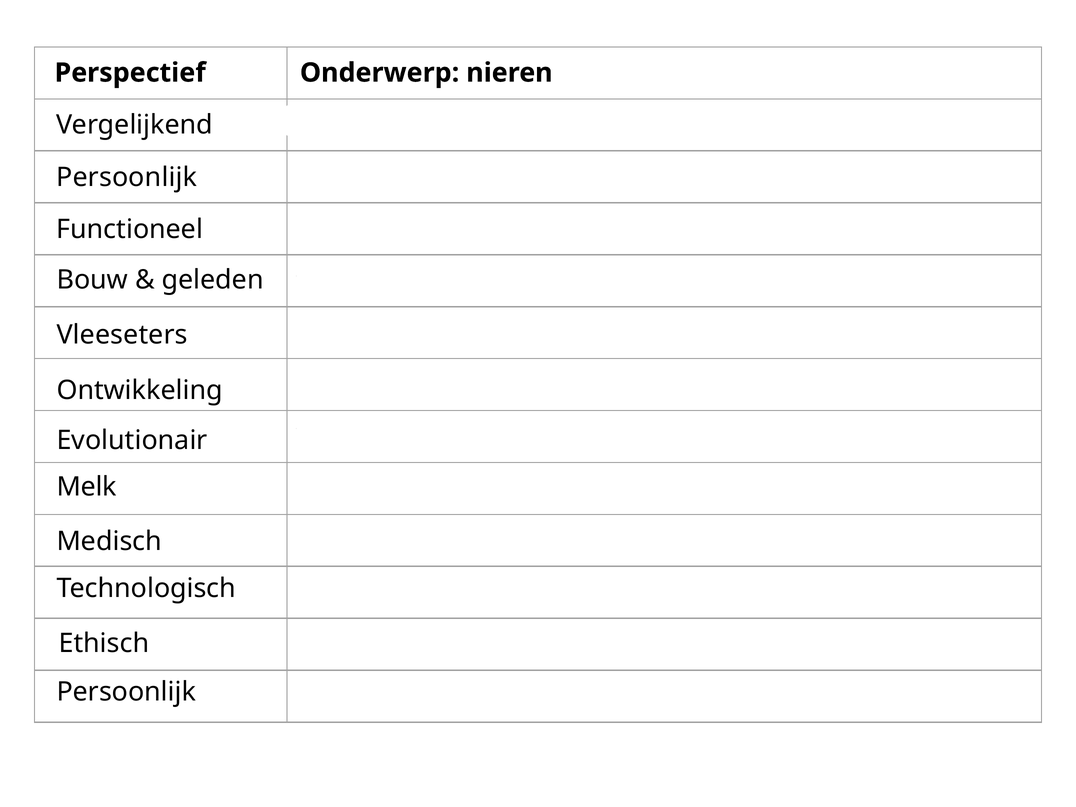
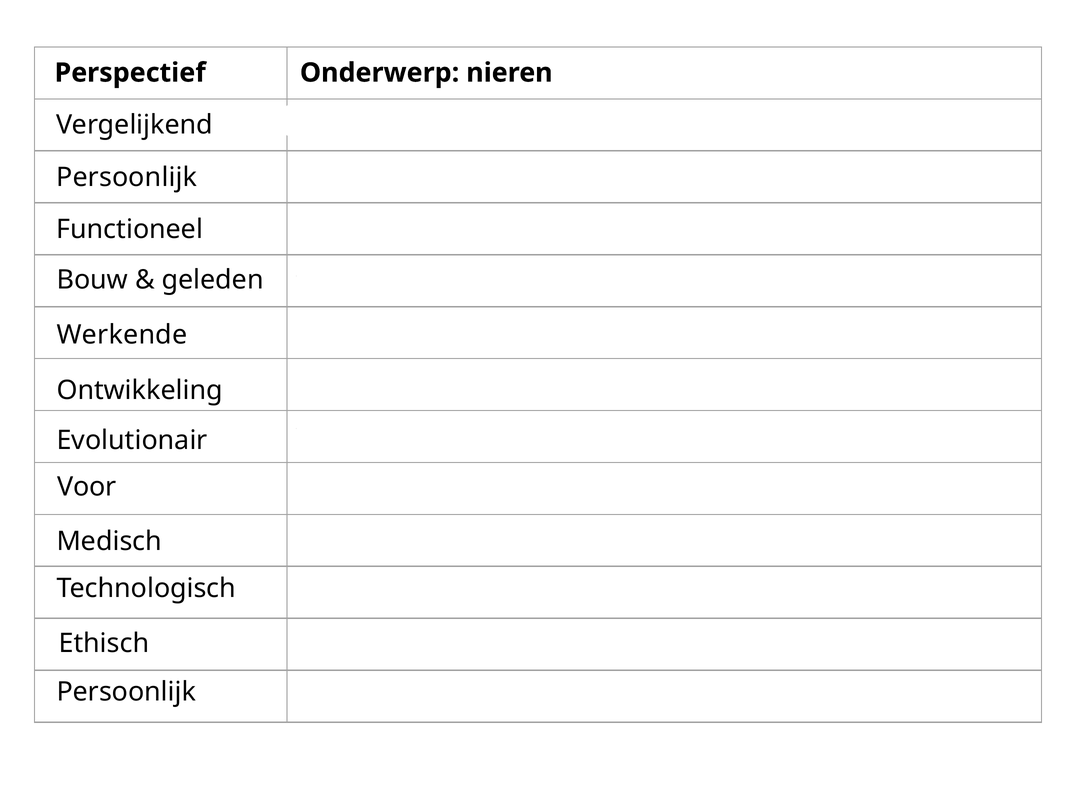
Vleeseters at (122, 335): Vleeseters -> Werkende
Melk at (87, 487): Melk -> Voor
